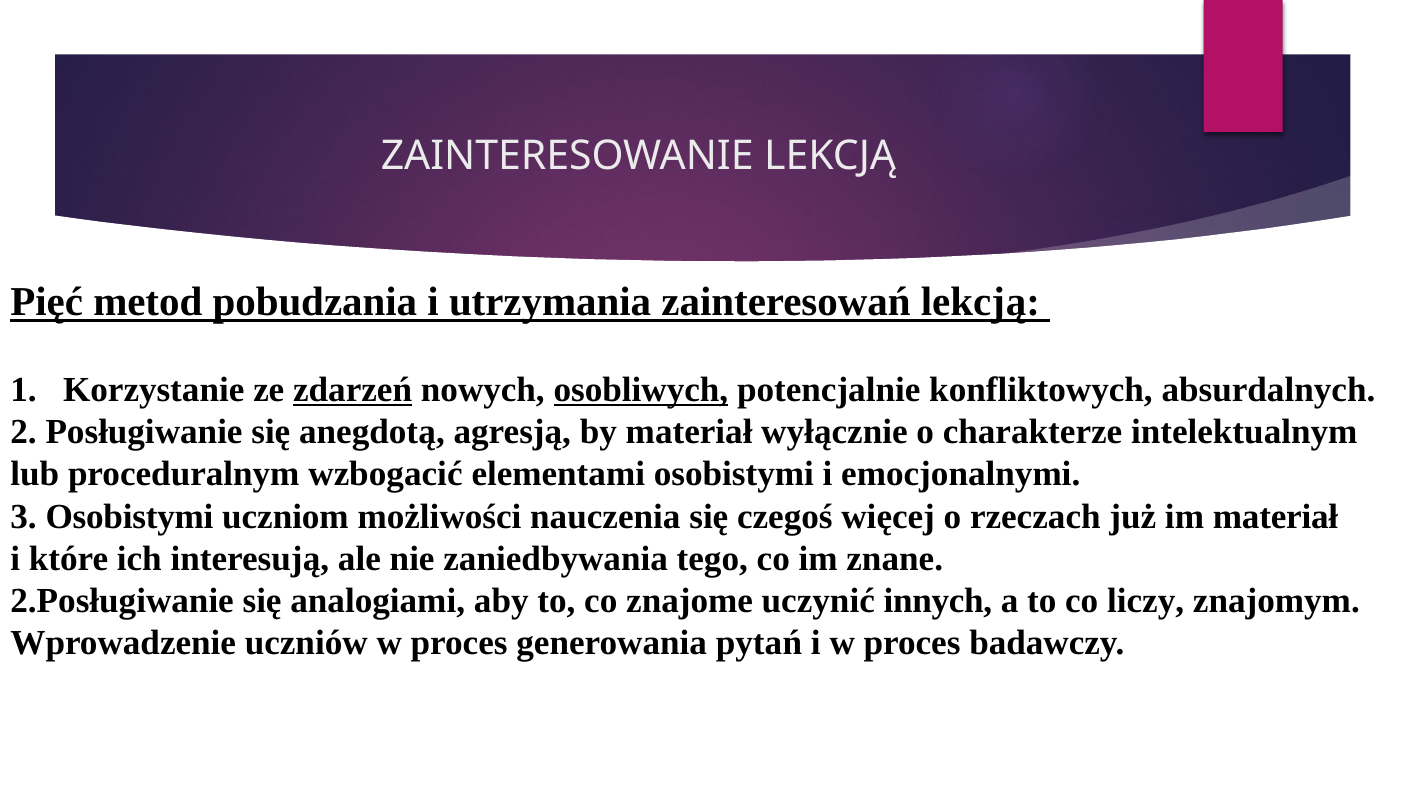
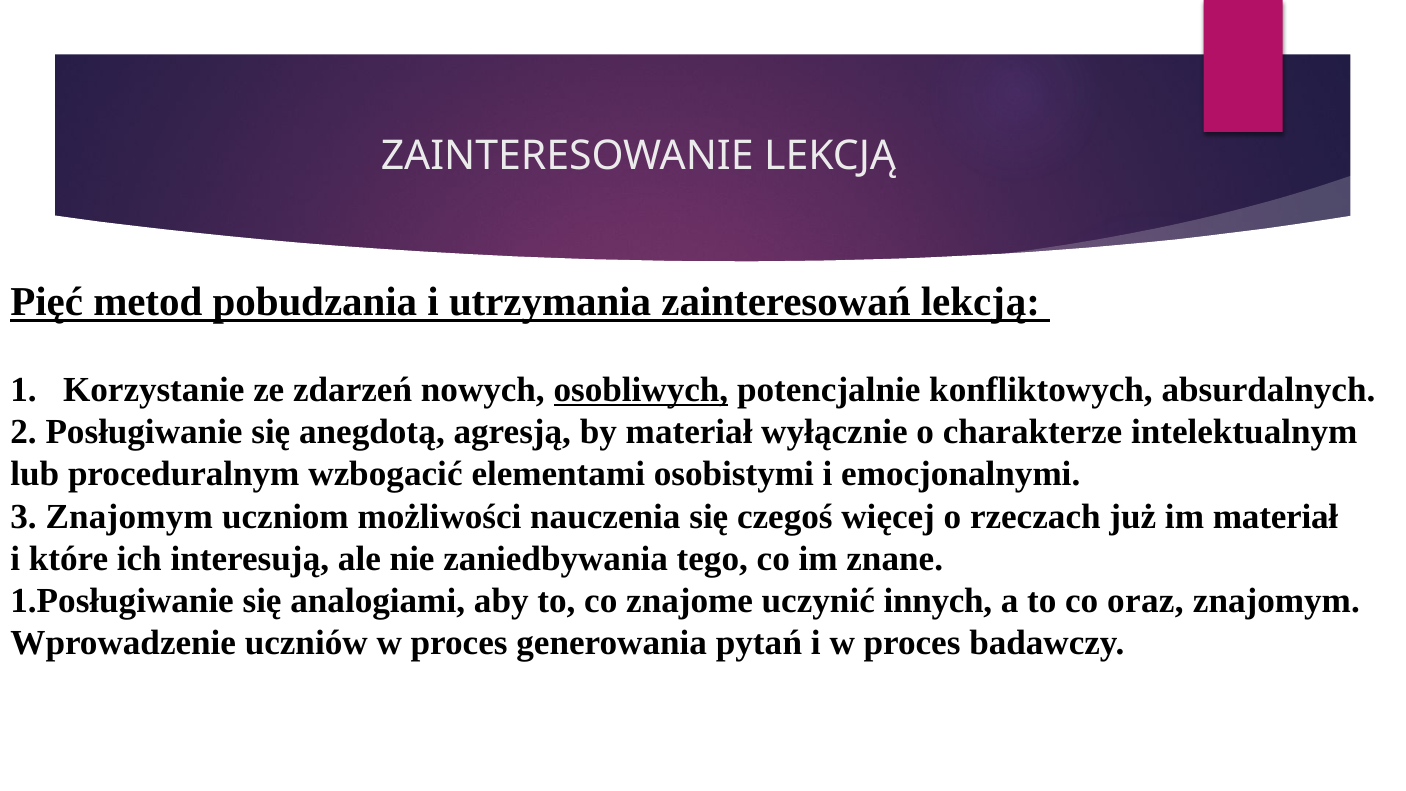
zdarzeń underline: present -> none
3 Osobistymi: Osobistymi -> Znajomym
2.Posługiwanie: 2.Posługiwanie -> 1.Posługiwanie
liczy: liczy -> oraz
